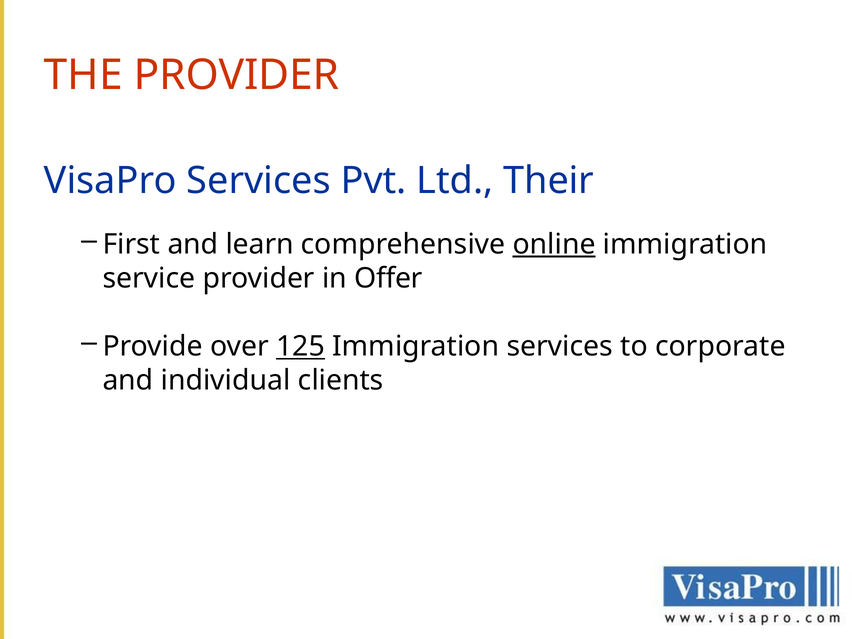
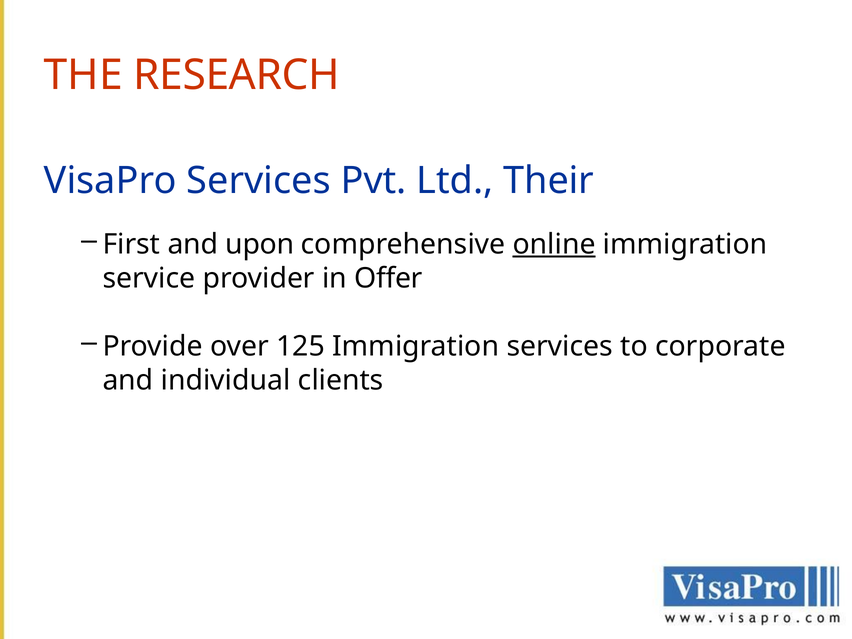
THE PROVIDER: PROVIDER -> RESEARCH
learn: learn -> upon
125 underline: present -> none
